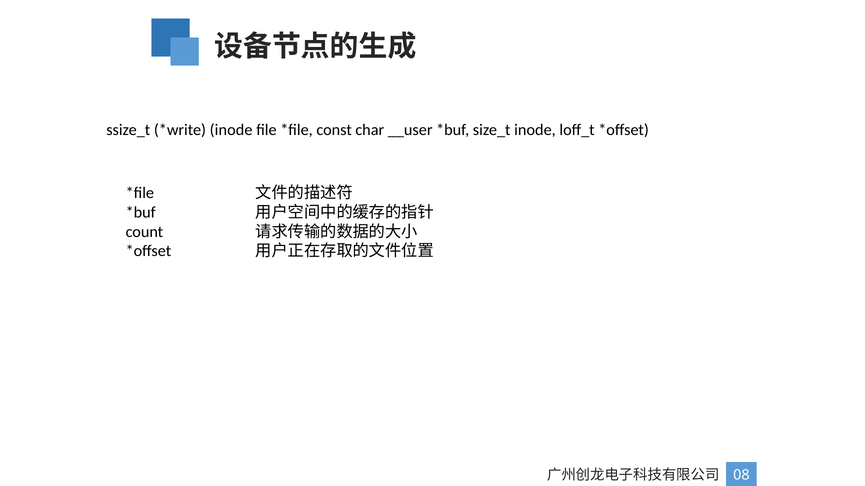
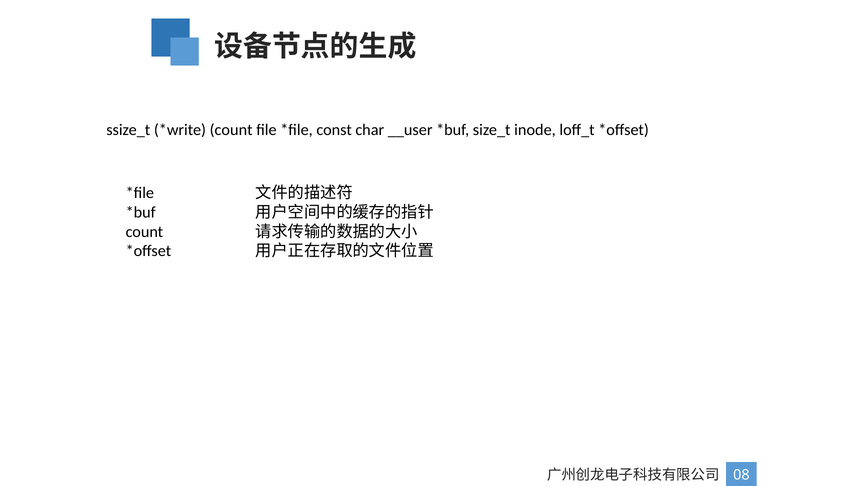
inode at (231, 130): inode -> count
